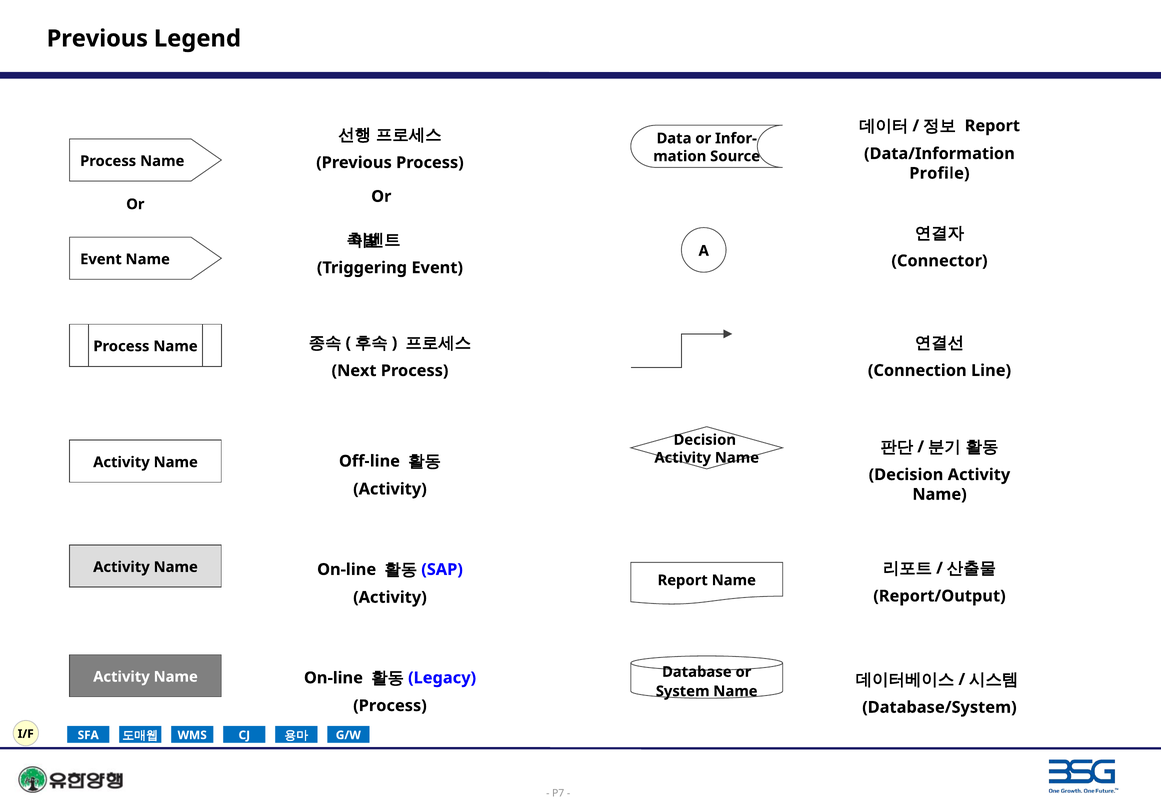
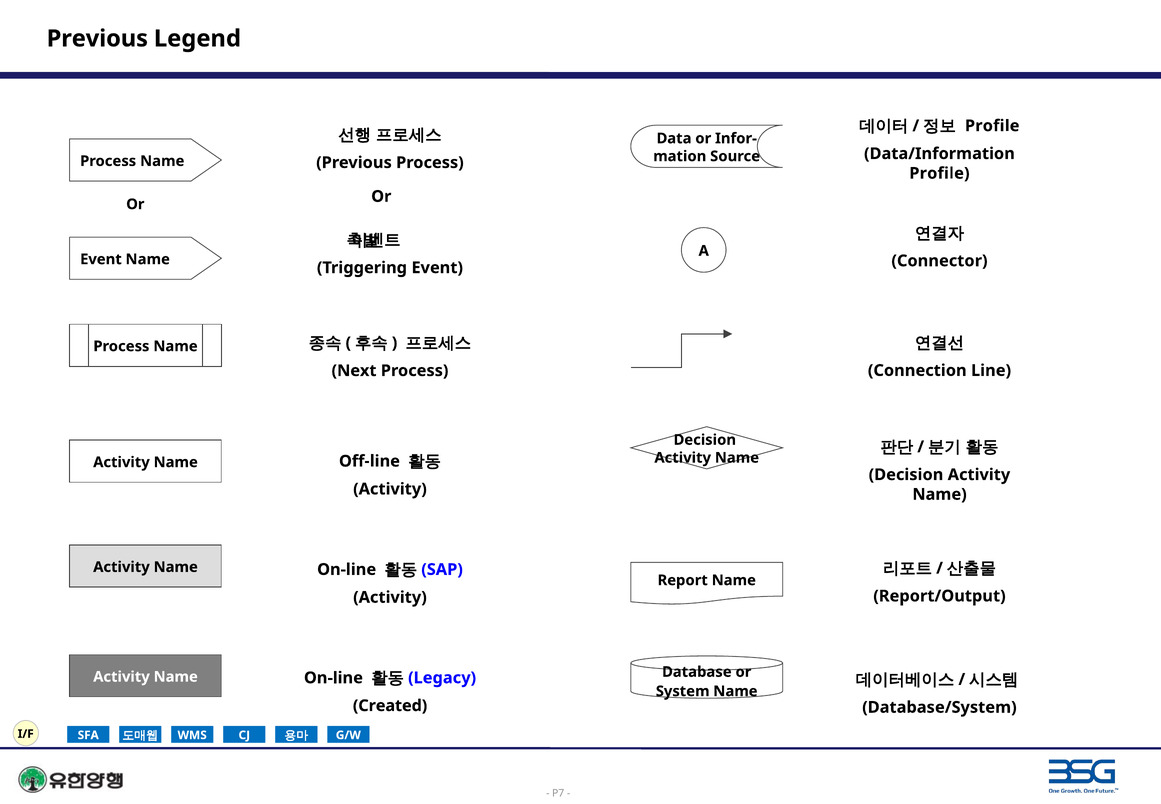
Report at (992, 126): Report -> Profile
Process at (390, 706): Process -> Created
